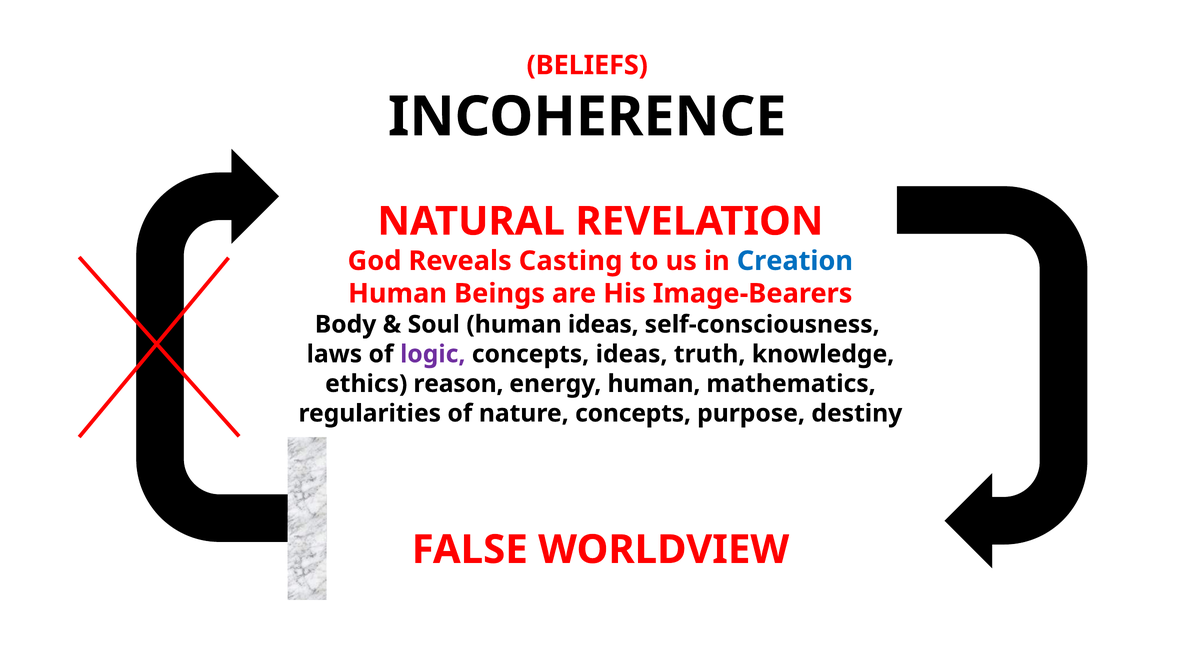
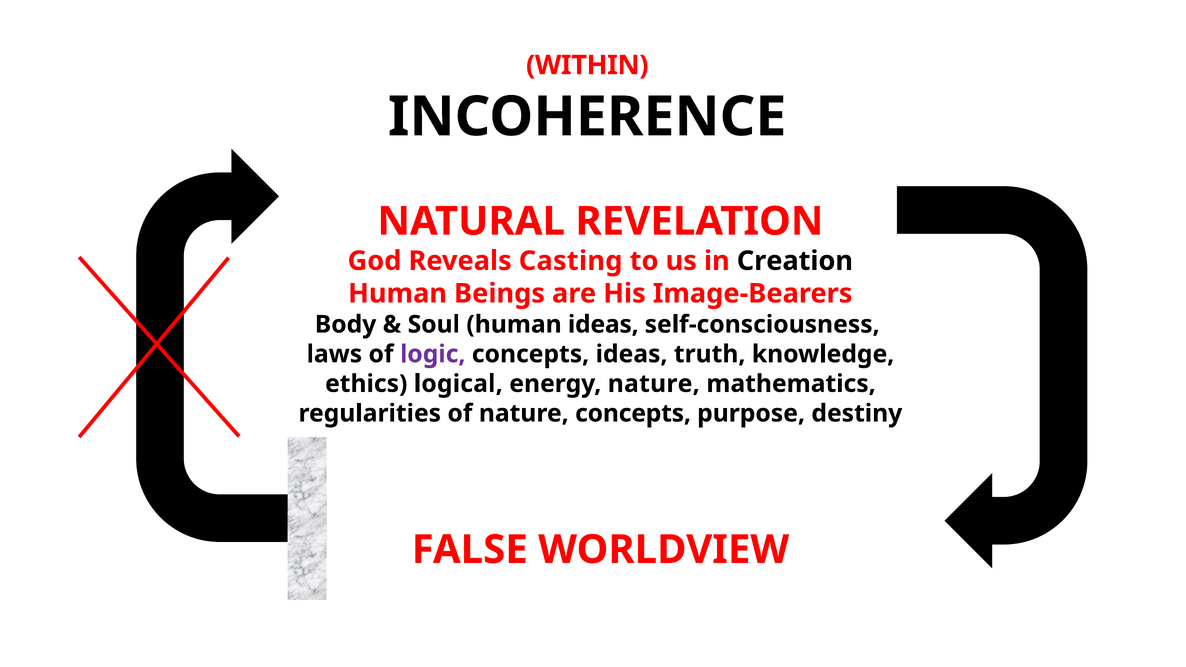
BELIEFS: BELIEFS -> WITHIN
Creation colour: blue -> black
reason: reason -> logical
energy human: human -> nature
